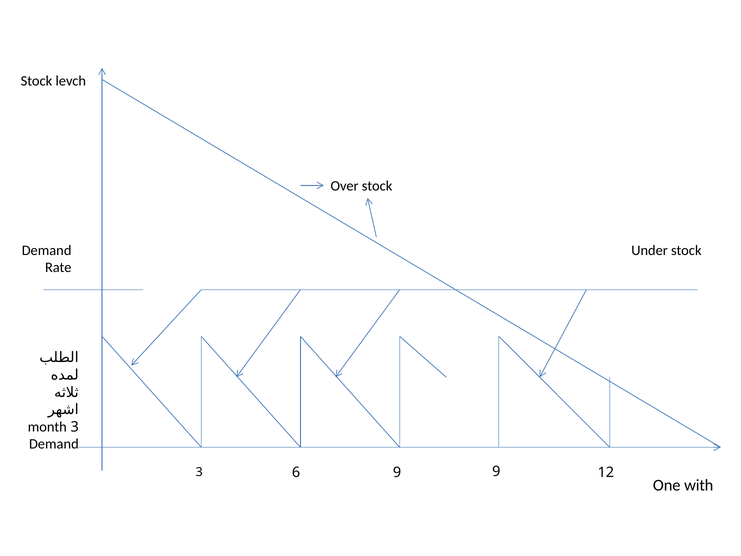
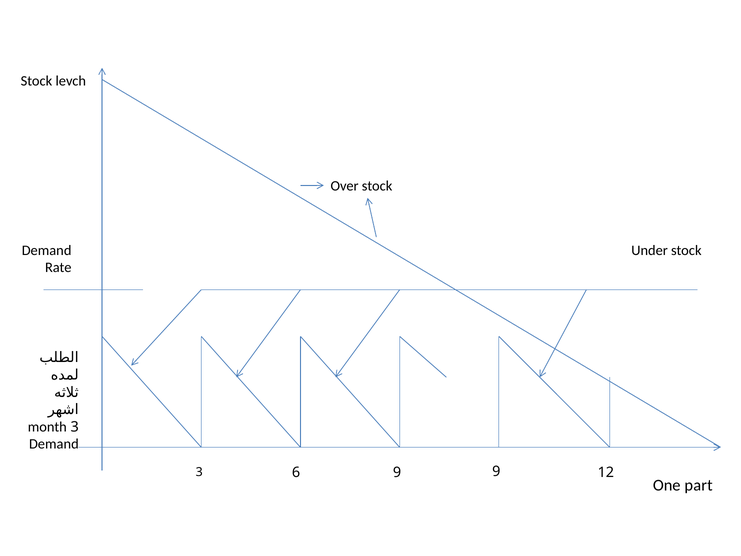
with: with -> part
